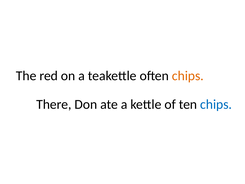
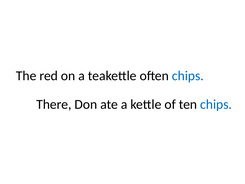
chips at (188, 76) colour: orange -> blue
